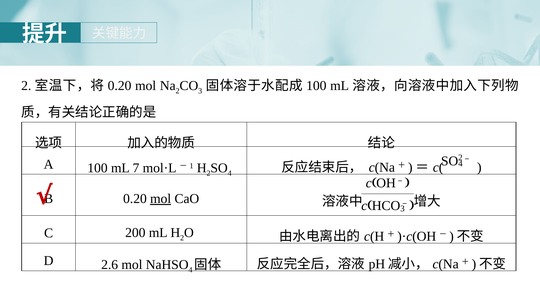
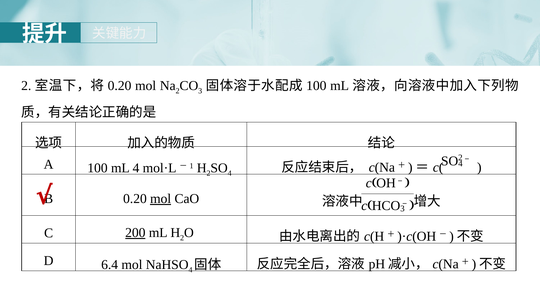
mL 7: 7 -> 4
200 underline: none -> present
2.6: 2.6 -> 6.4
